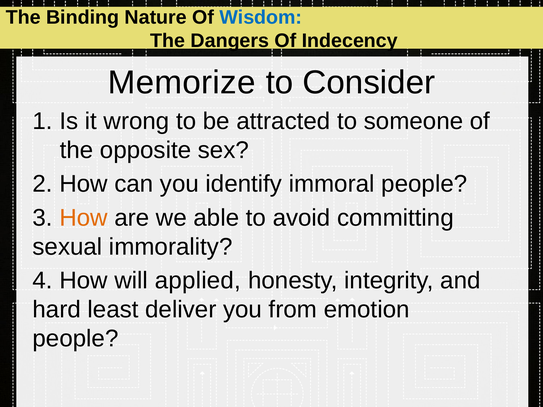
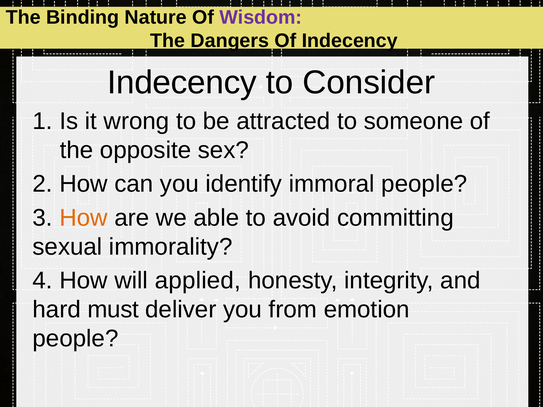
Wisdom colour: blue -> purple
Memorize at (182, 83): Memorize -> Indecency
least: least -> must
